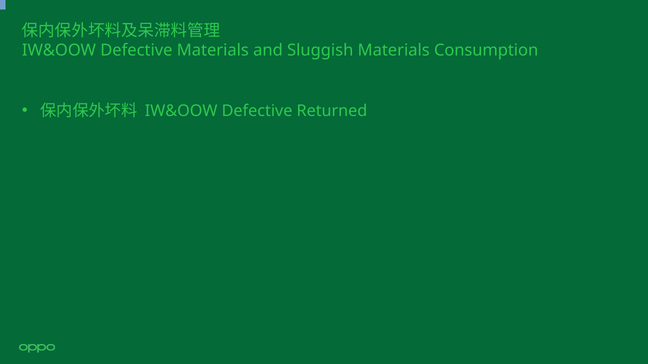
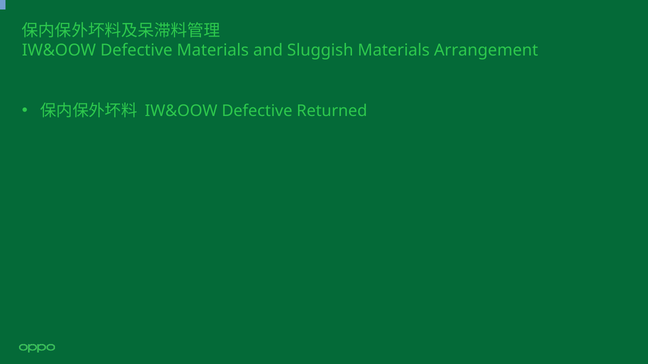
Consumption: Consumption -> Arrangement
